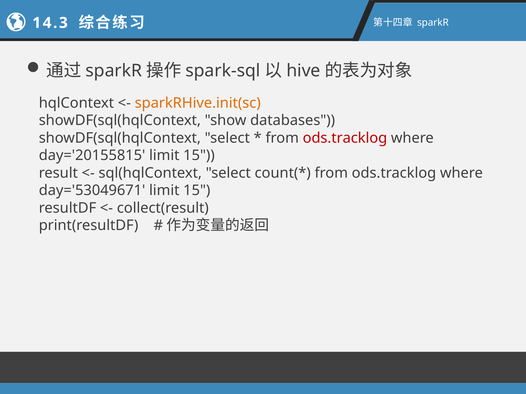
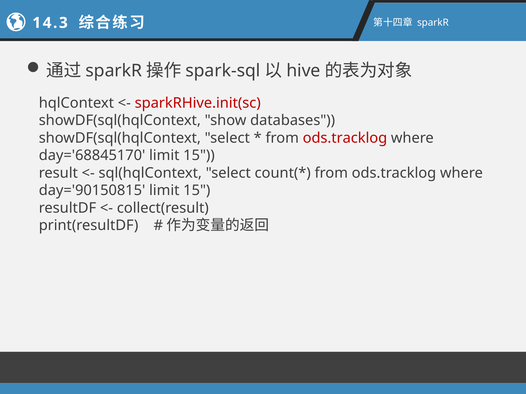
sparkRHive.init(sc colour: orange -> red
day='20155815: day='20155815 -> day='68845170
day='53049671: day='53049671 -> day='90150815
